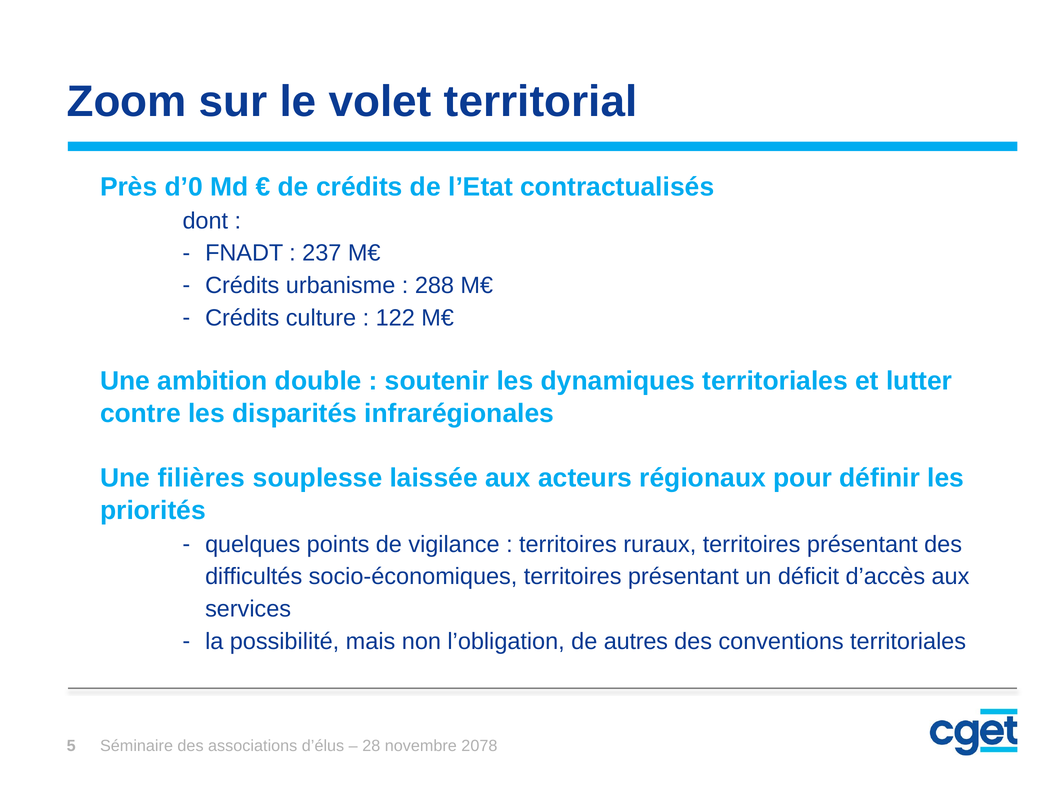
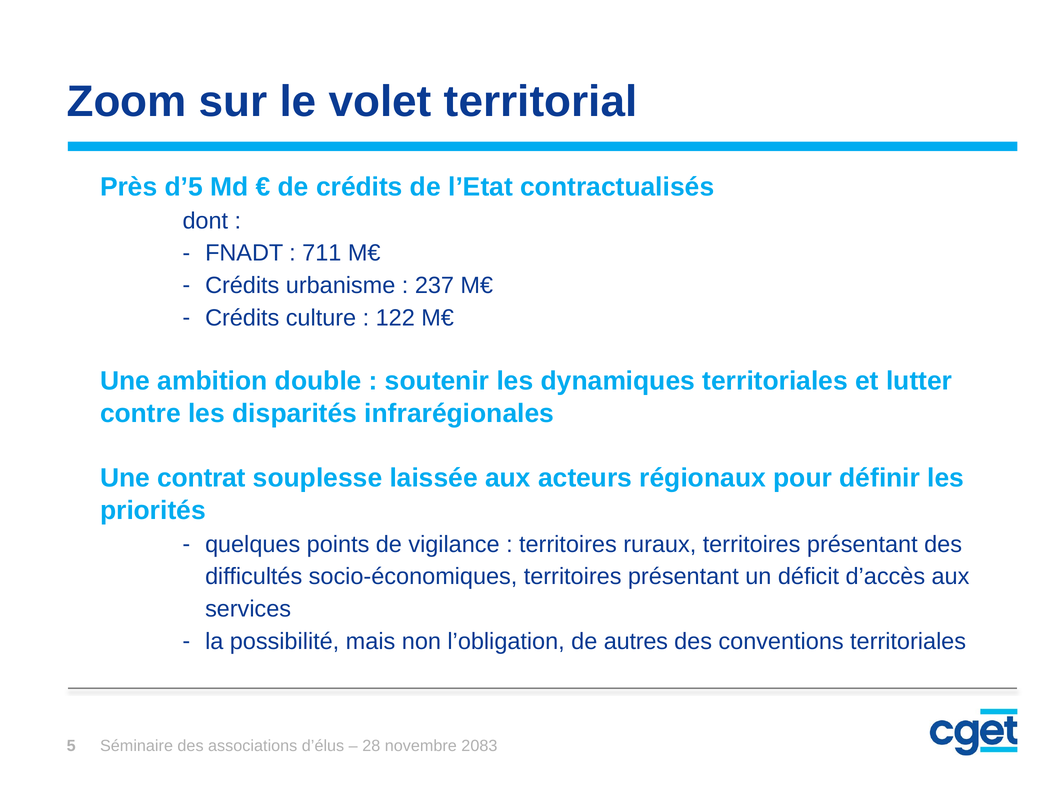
d’0: d’0 -> d’5
237: 237 -> 711
288: 288 -> 237
filières: filières -> contrat
2078: 2078 -> 2083
